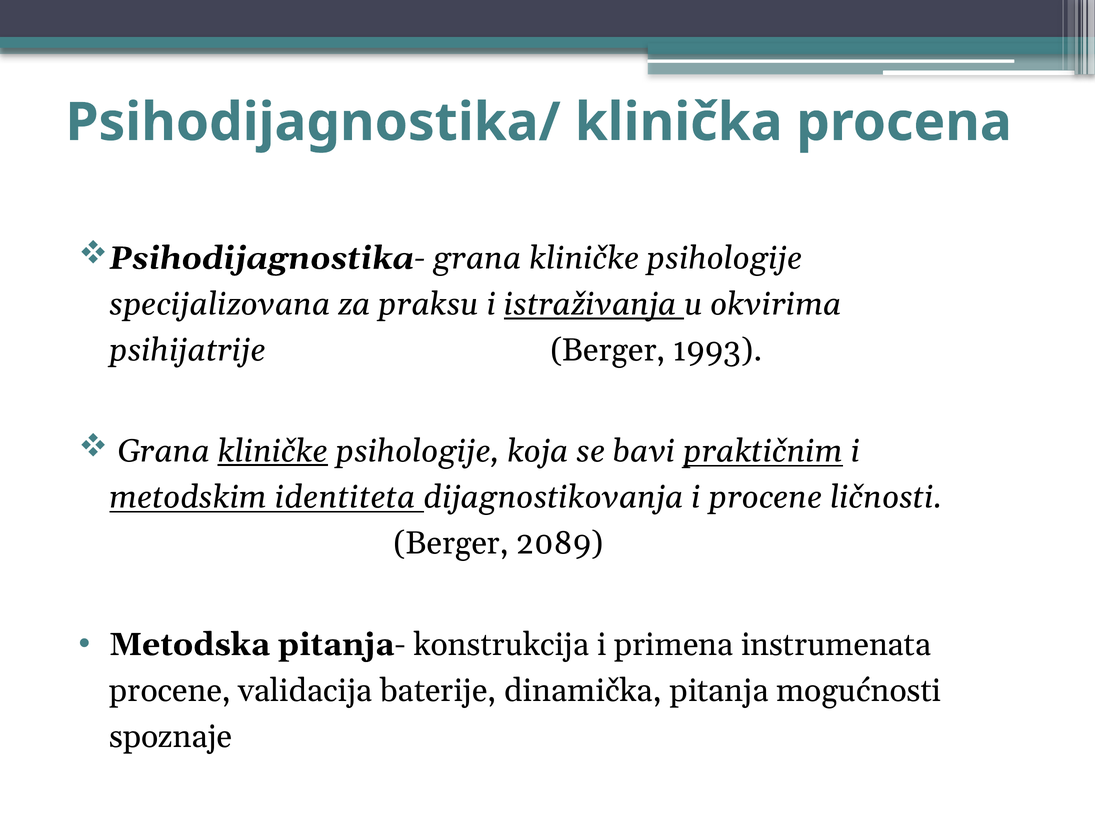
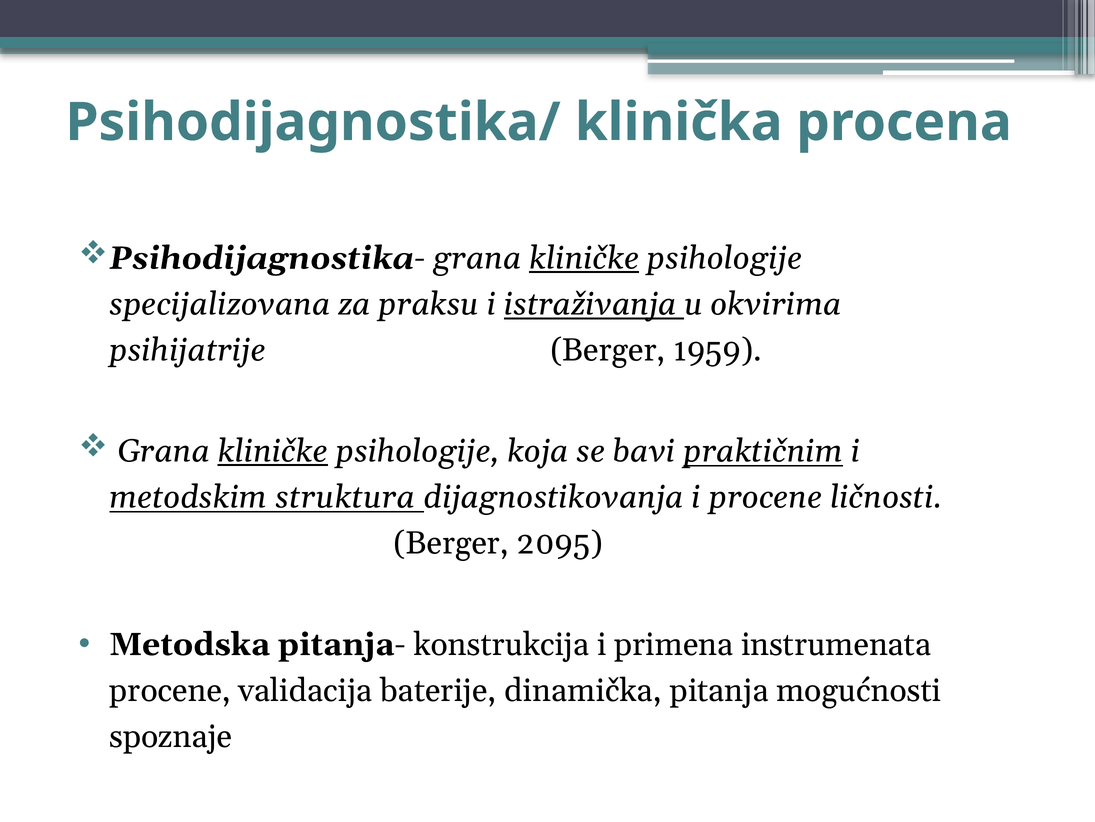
kliničke at (584, 258) underline: none -> present
1993: 1993 -> 1959
identiteta: identiteta -> struktura
2089: 2089 -> 2095
